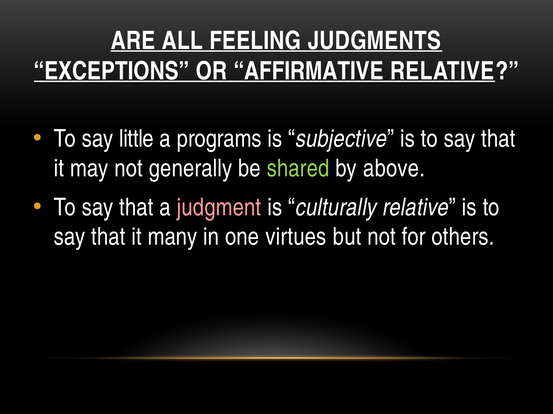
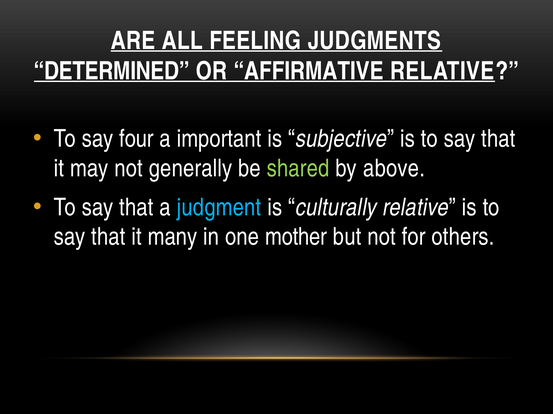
EXCEPTIONS: EXCEPTIONS -> DETERMINED
little: little -> four
programs: programs -> important
judgment colour: pink -> light blue
virtues: virtues -> mother
